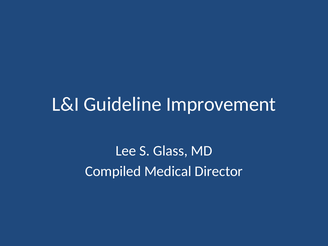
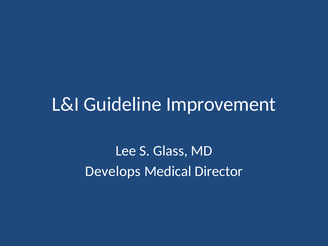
Compiled: Compiled -> Develops
